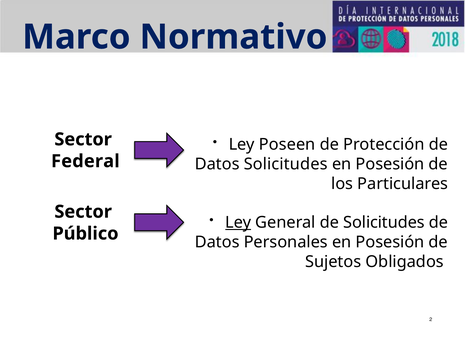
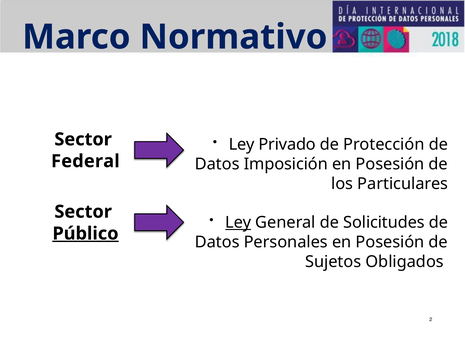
Poseen: Poseen -> Privado
Datos Solicitudes: Solicitudes -> Imposición
Público underline: none -> present
